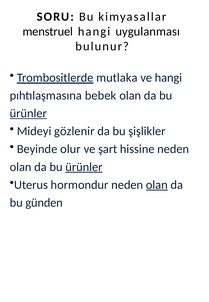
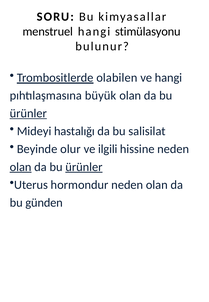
uygulanması: uygulanması -> stimülasyonu
mutlaka: mutlaka -> olabilen
bebek: bebek -> büyük
gözlenir: gözlenir -> hastalığı
şişlikler: şişlikler -> salisilat
şart: şart -> ilgili
olan at (21, 167) underline: none -> present
olan at (157, 185) underline: present -> none
